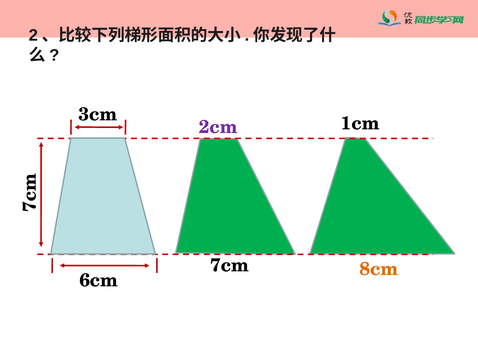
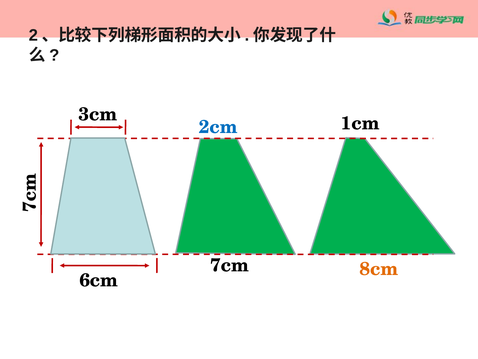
2cm colour: purple -> blue
